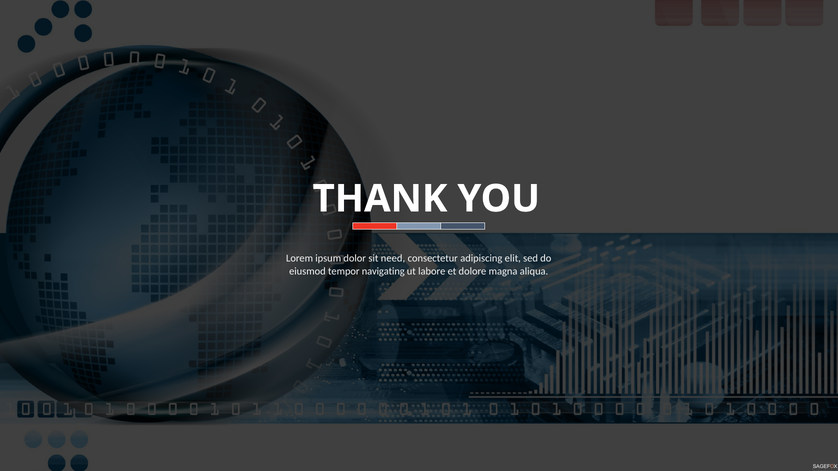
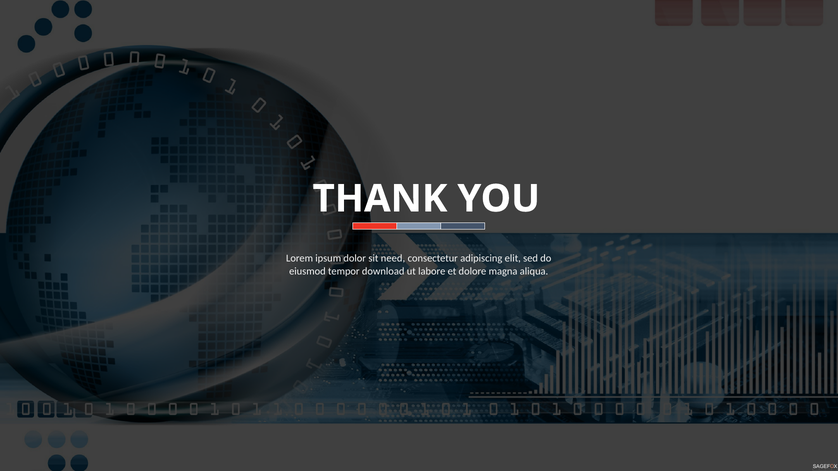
navigating: navigating -> download
